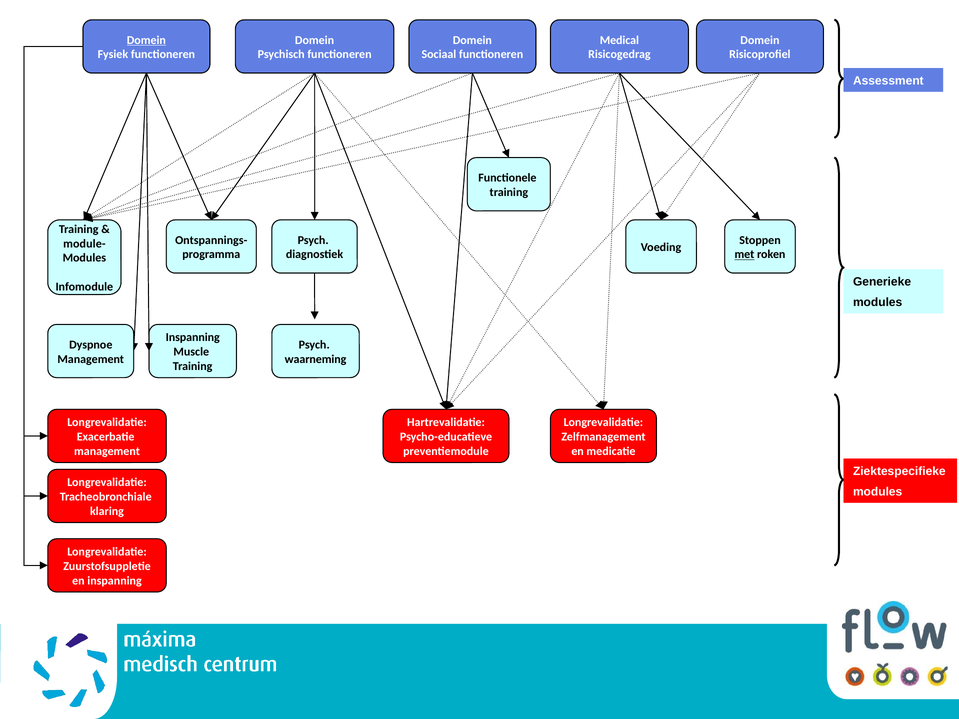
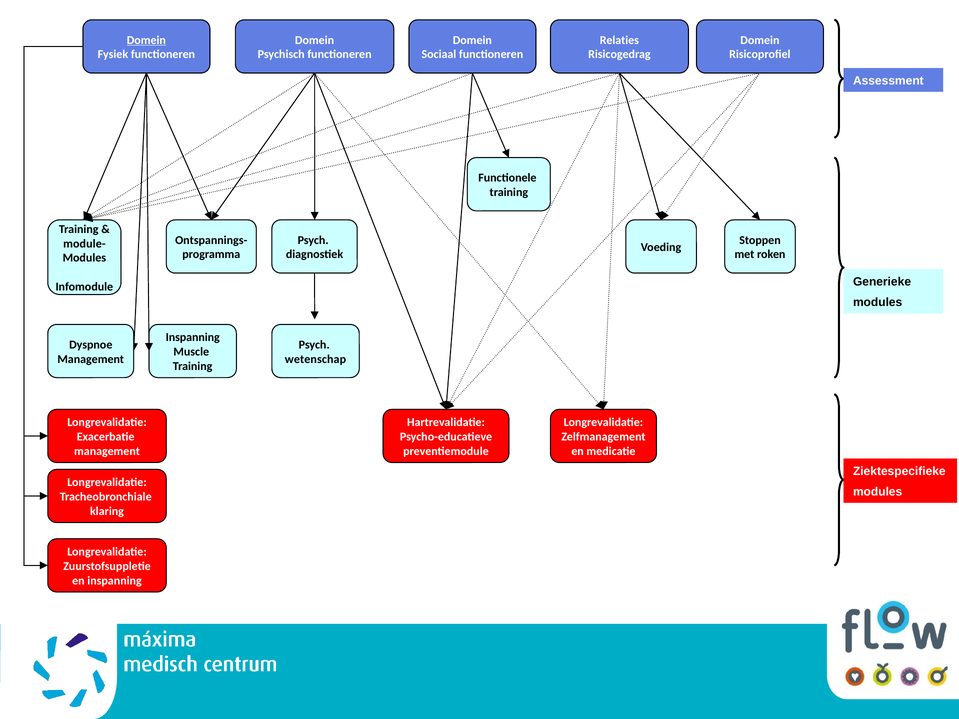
Medical: Medical -> Relaties
met underline: present -> none
waarneming: waarneming -> wetenschap
